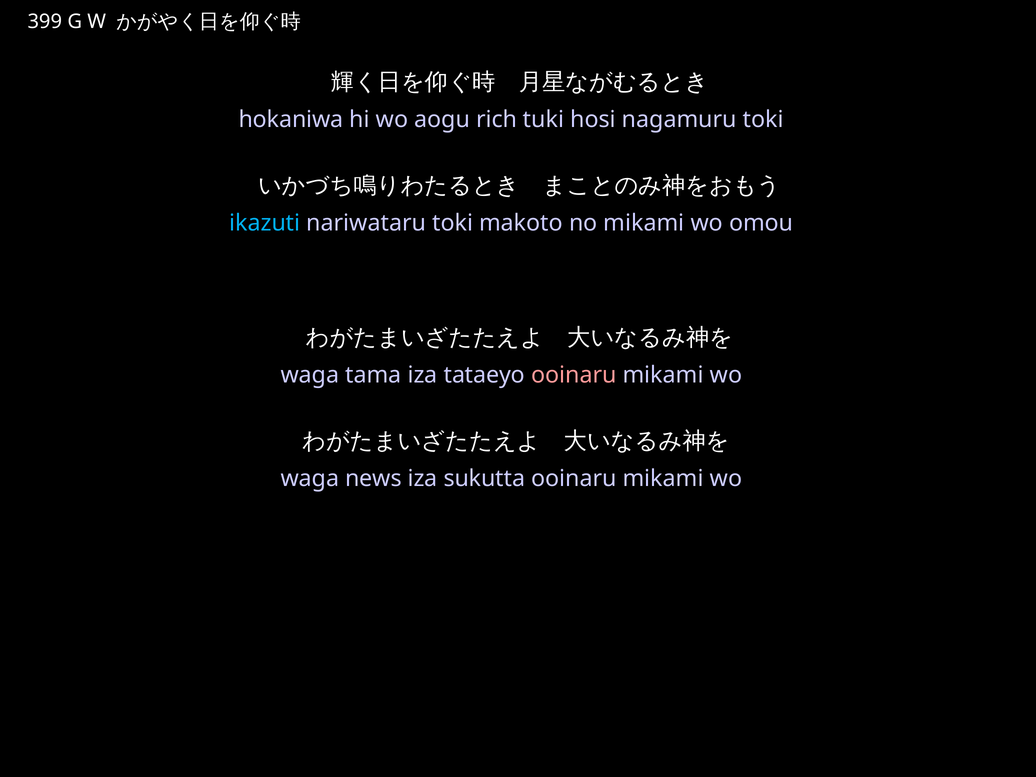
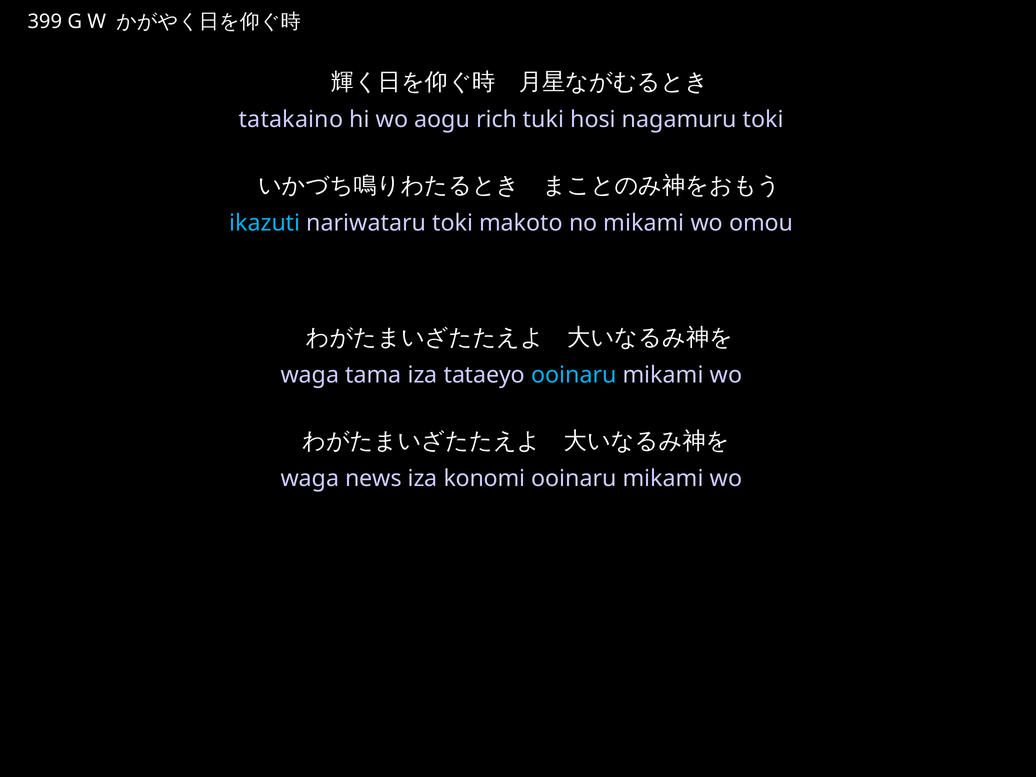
hokaniwa: hokaniwa -> tatakaino
ooinaru at (574, 375) colour: pink -> light blue
sukutta: sukutta -> konomi
